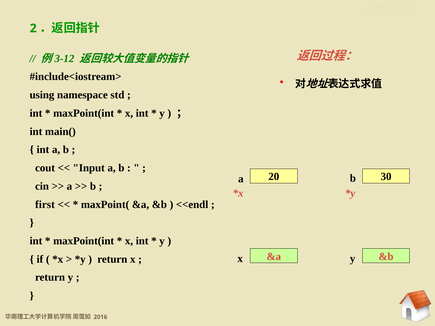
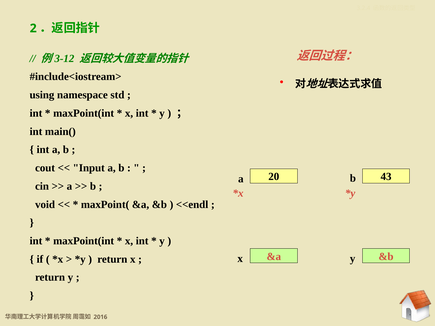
30: 30 -> 43
first: first -> void
